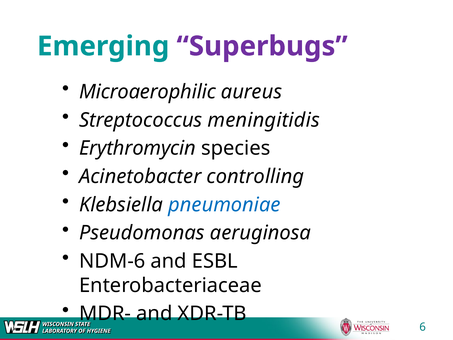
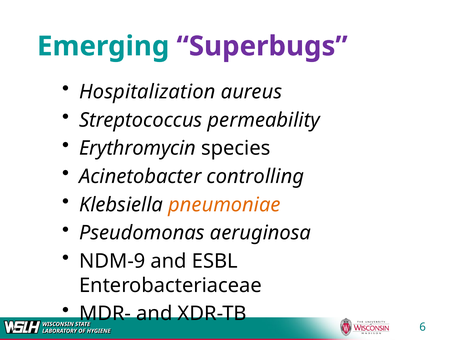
Microaerophilic: Microaerophilic -> Hospitalization
meningitidis: meningitidis -> permeability
pneumoniae colour: blue -> orange
NDM-6: NDM-6 -> NDM-9
